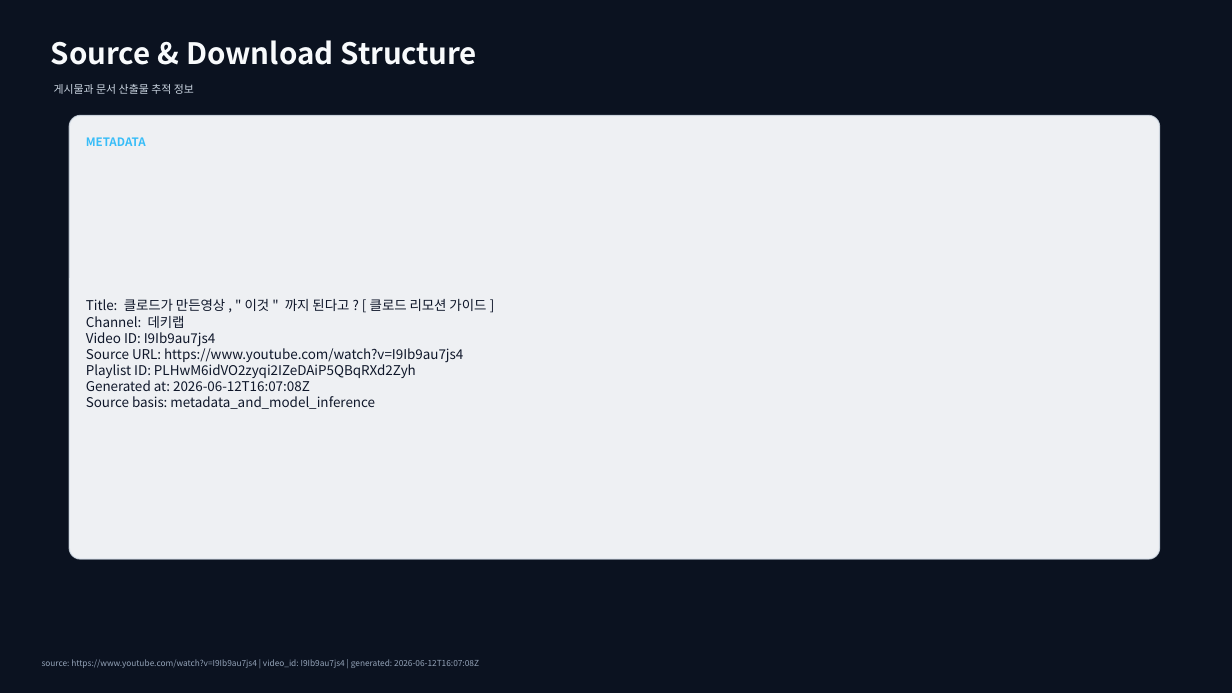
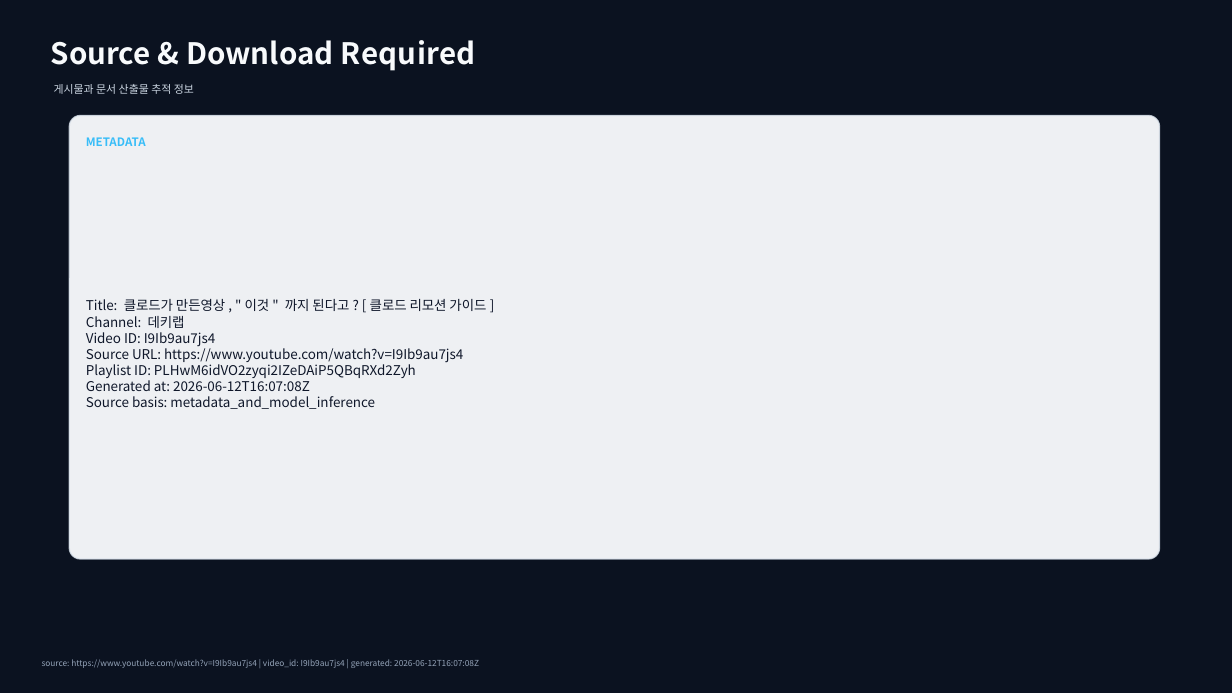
Structure: Structure -> Required
